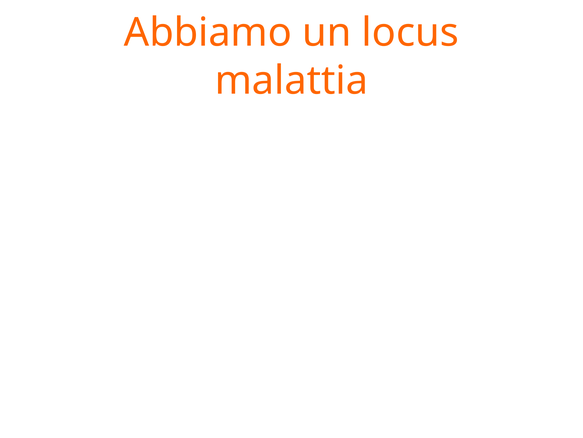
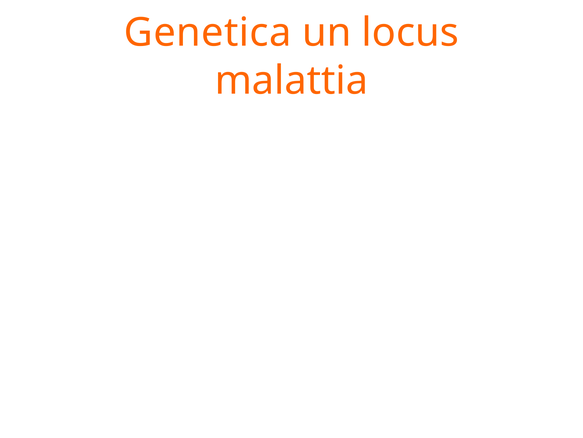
Abbiamo at (208, 33): Abbiamo -> Genetica
